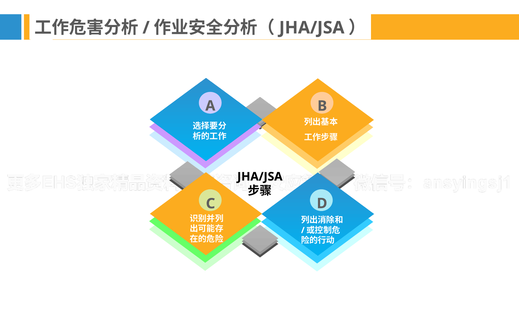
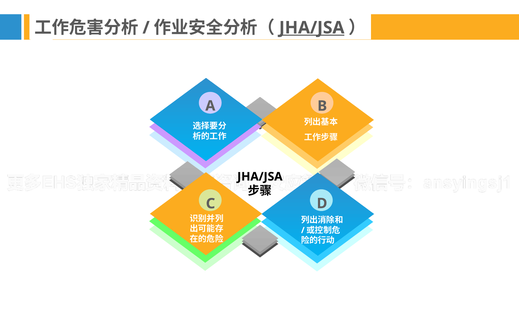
JHA/JSA at (312, 28) underline: none -> present
